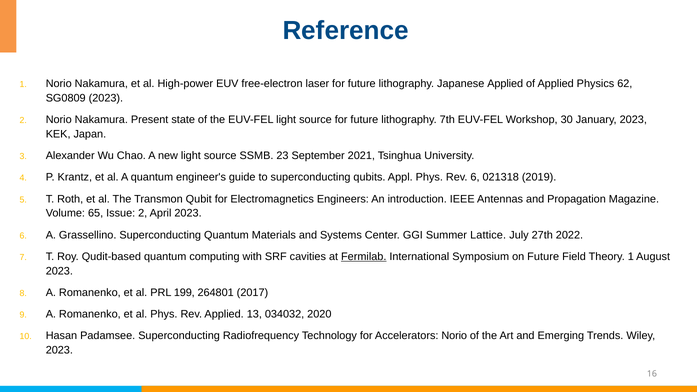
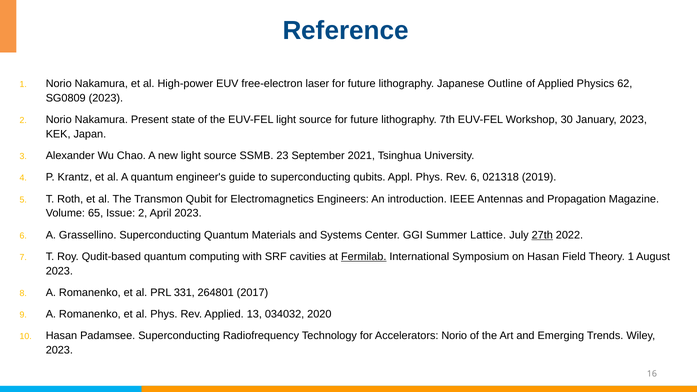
Japanese Applied: Applied -> Outline
27th underline: none -> present
on Future: Future -> Hasan
199: 199 -> 331
